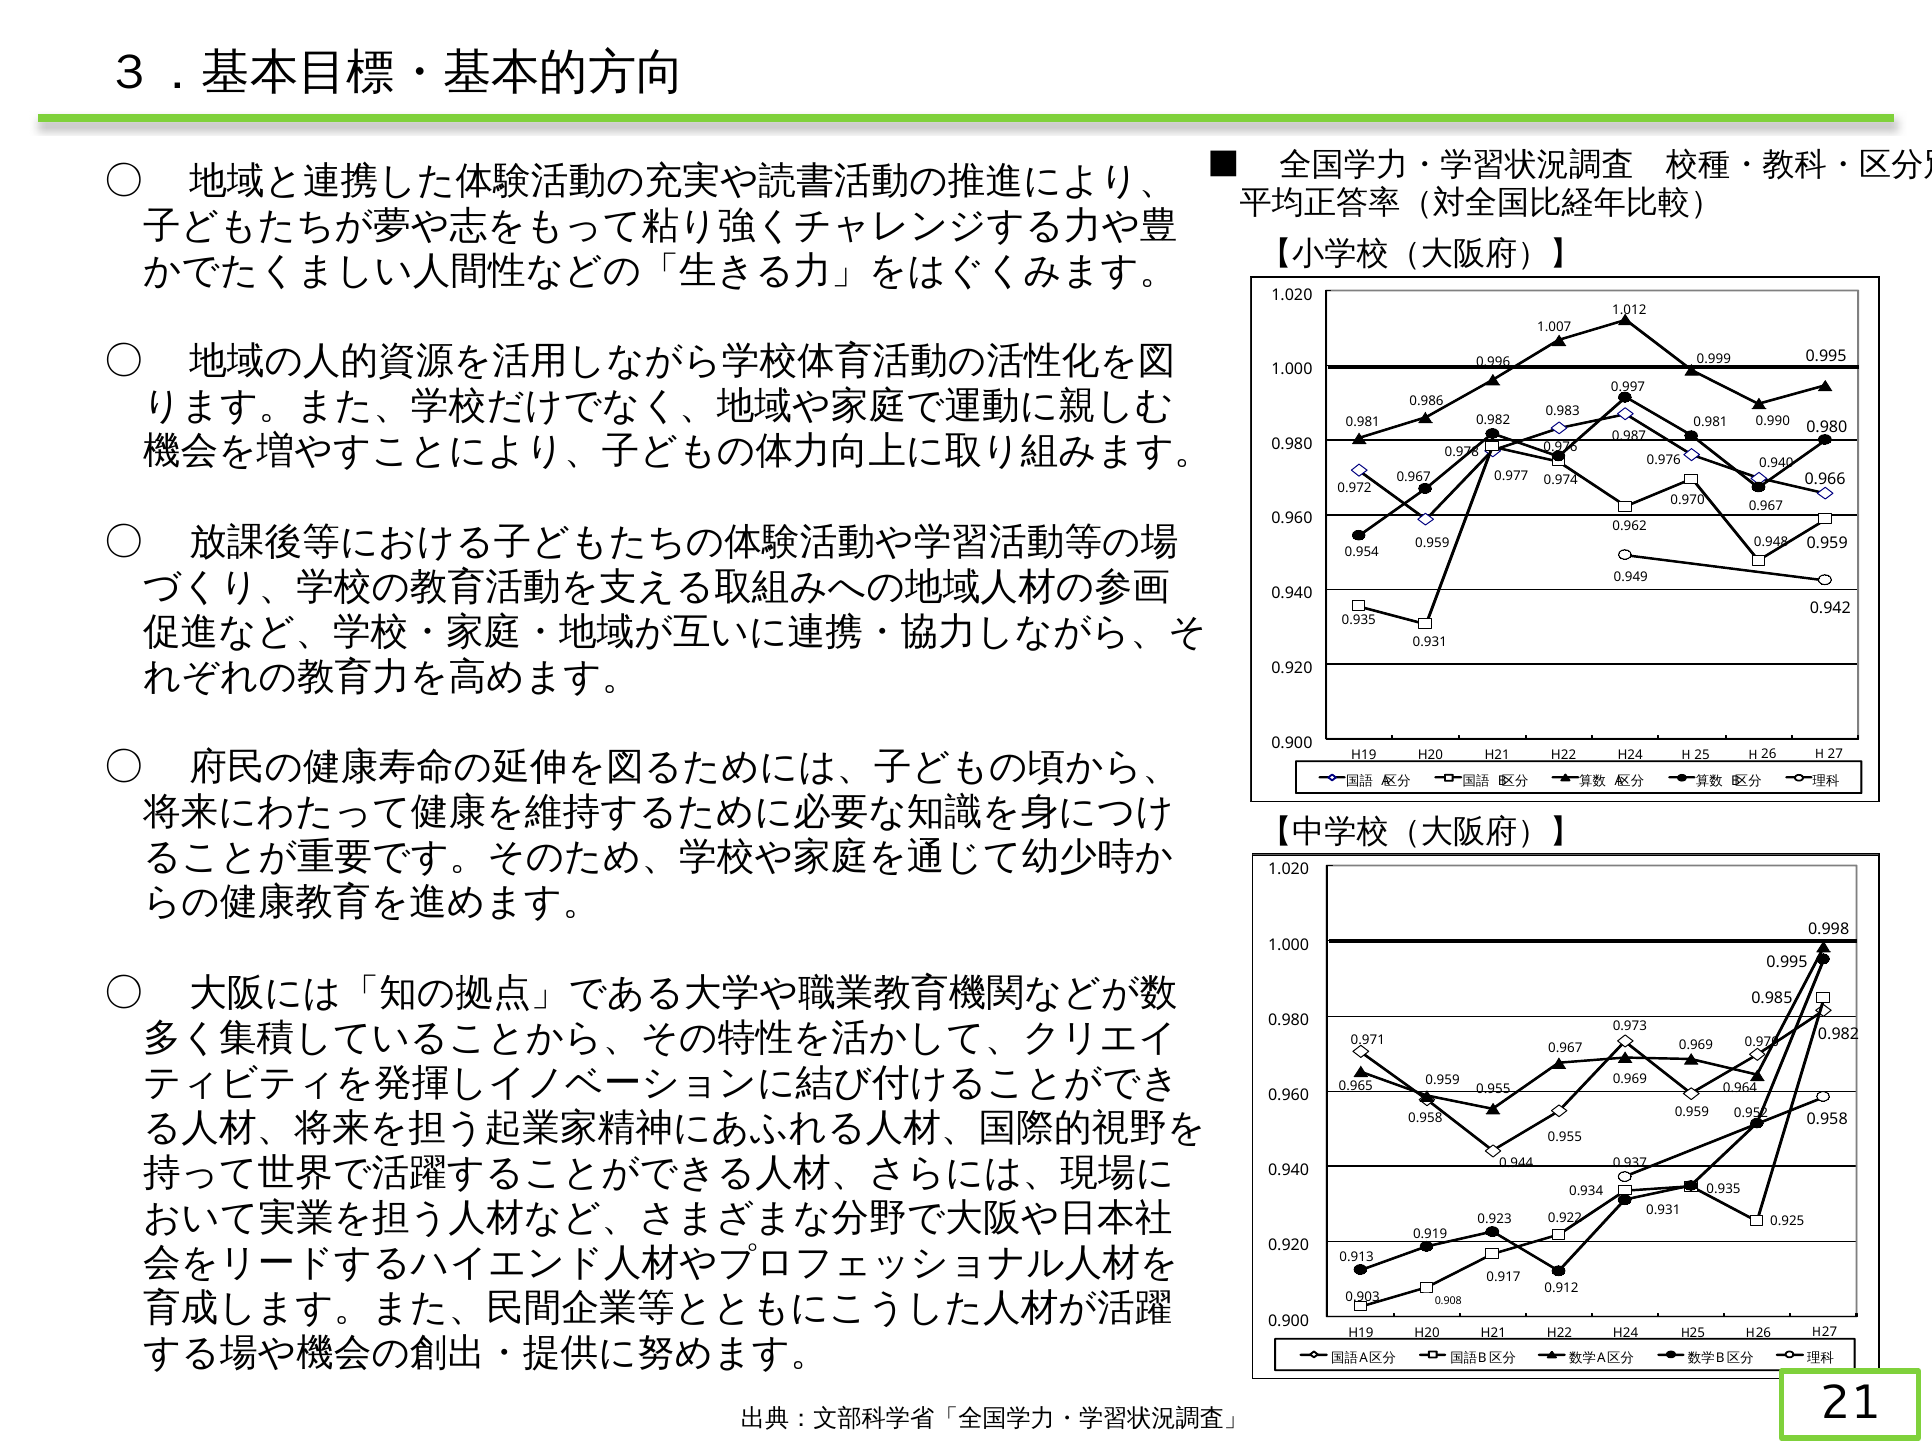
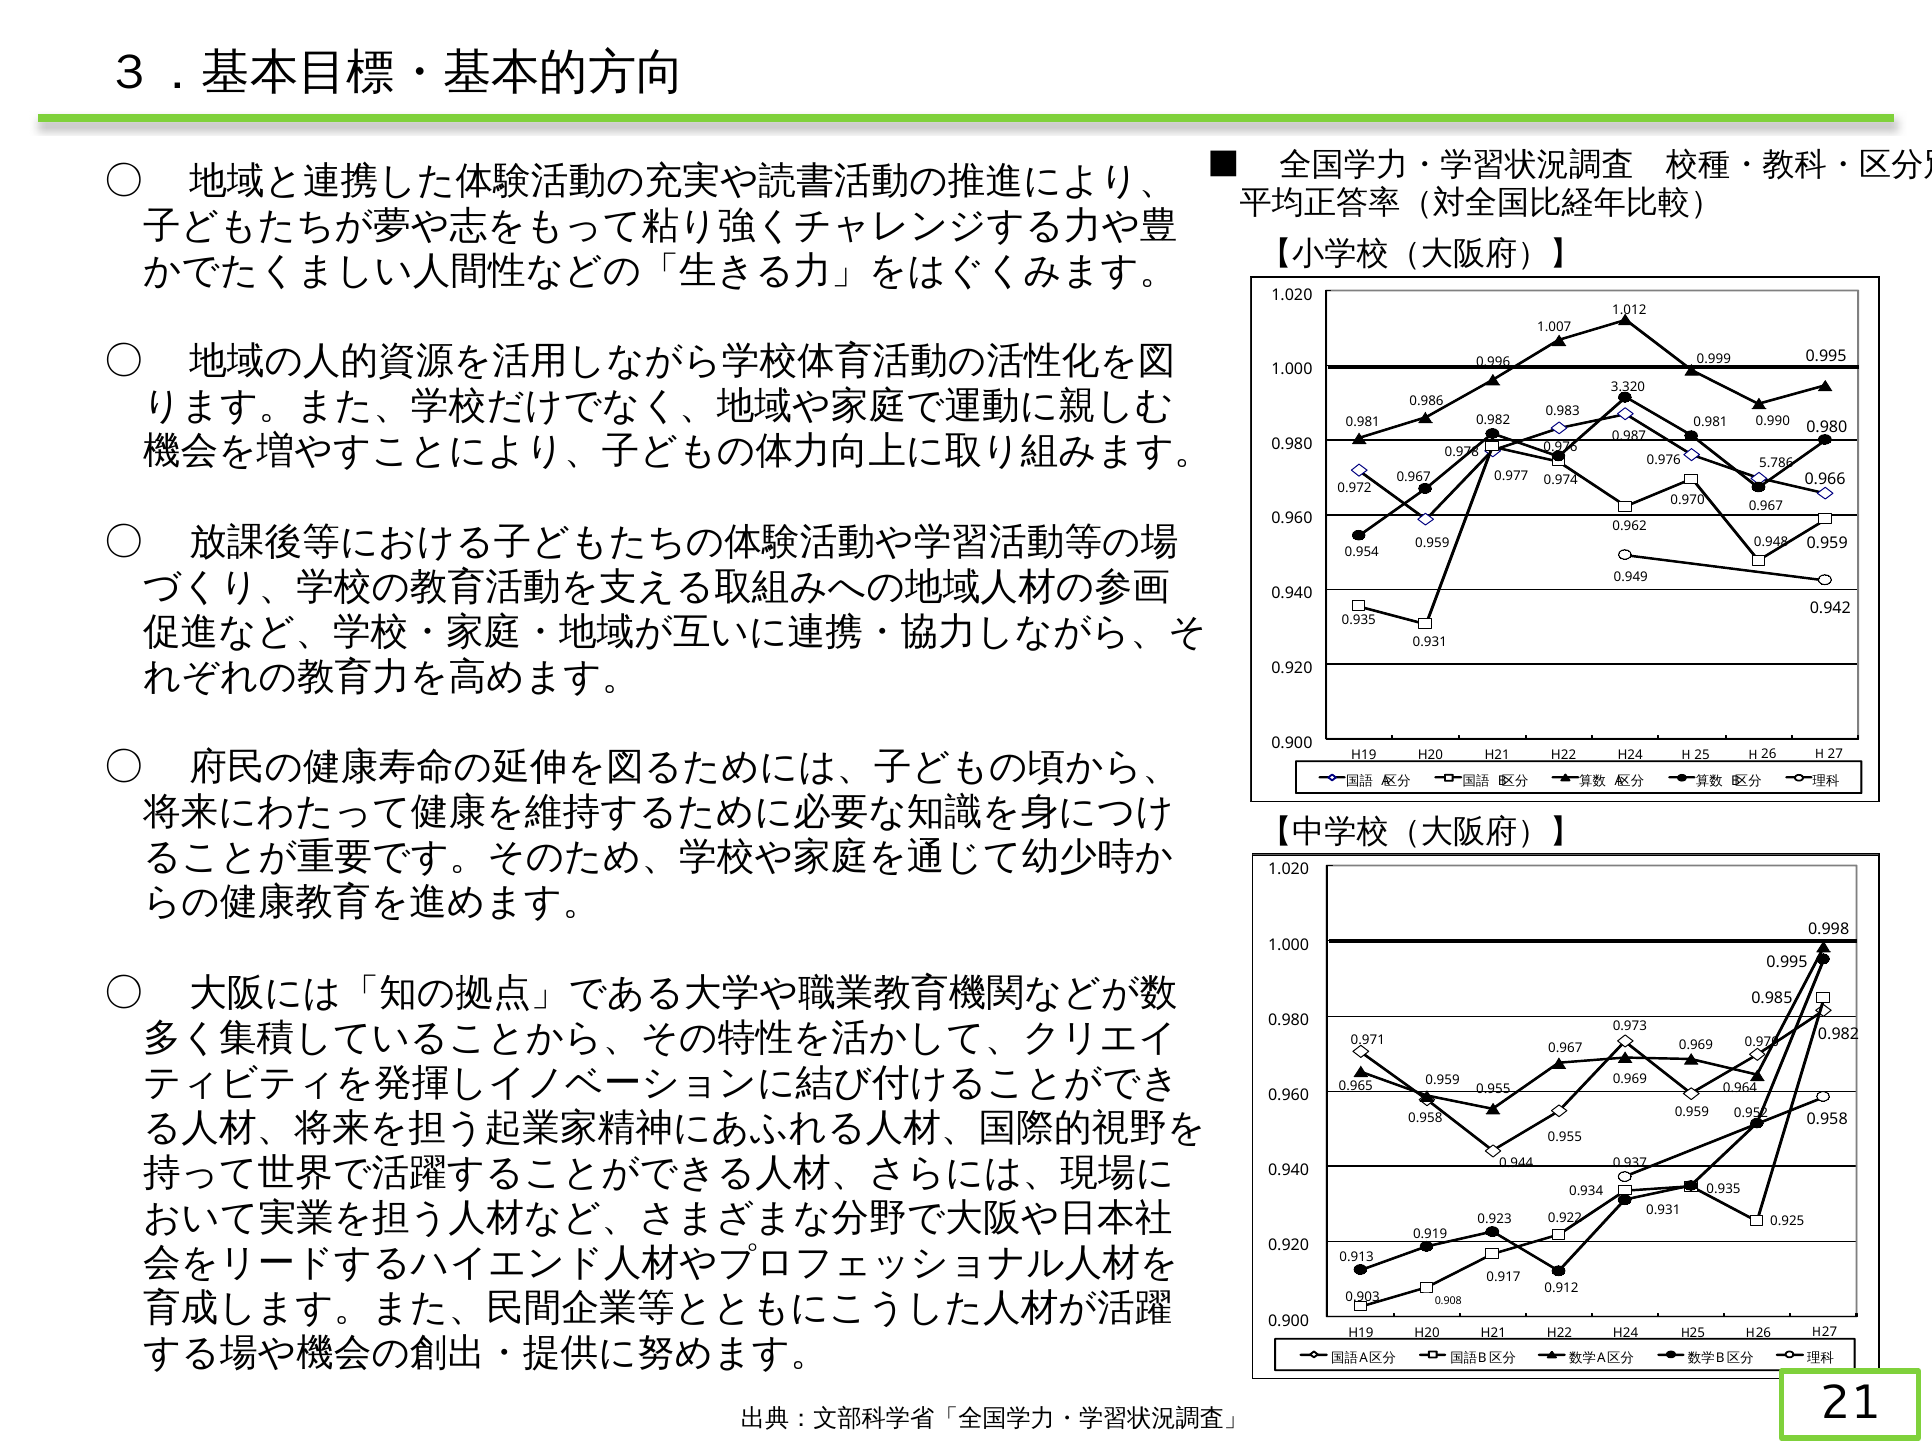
0.997: 0.997 -> 3.320
0.976 0.940: 0.940 -> 5.786
